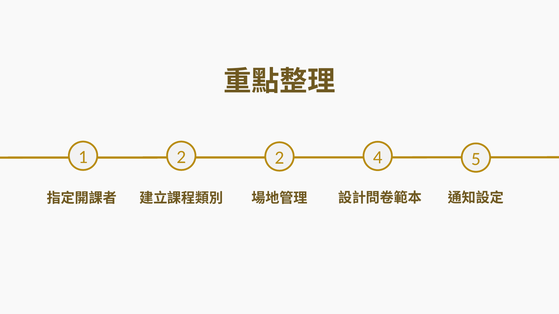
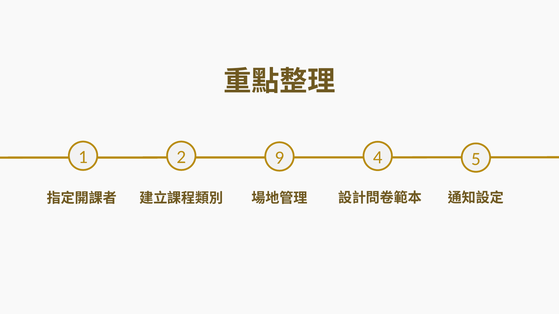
1 2: 2 -> 9
